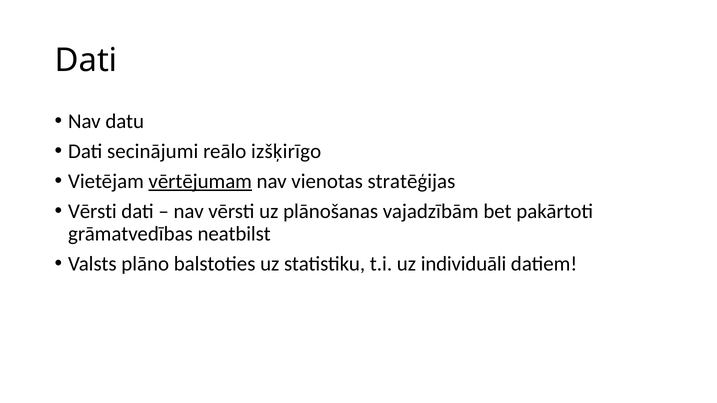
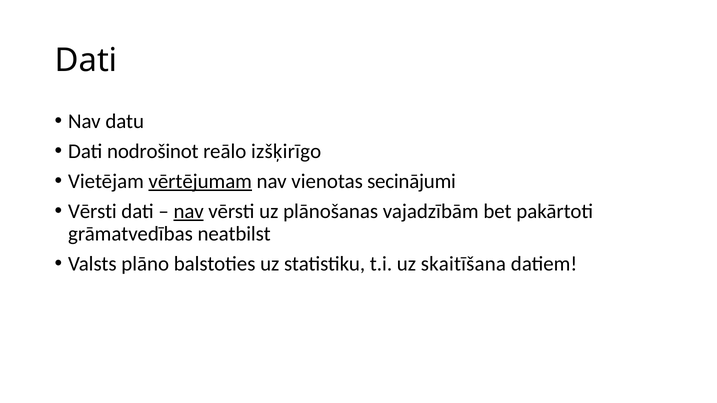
secinājumi: secinājumi -> nodrošinot
stratēģijas: stratēģijas -> secinājumi
nav at (189, 211) underline: none -> present
individuāli: individuāli -> skaitīšana
